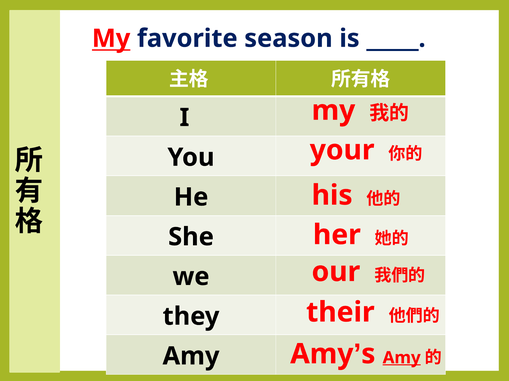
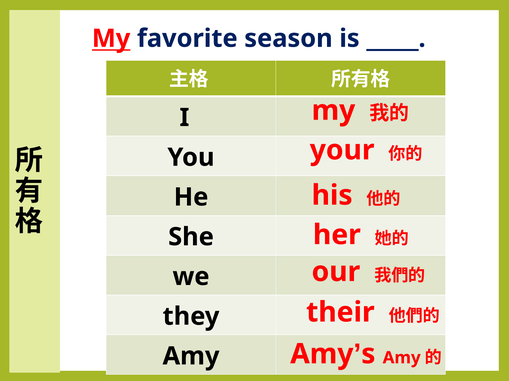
Amy at (402, 358) underline: present -> none
